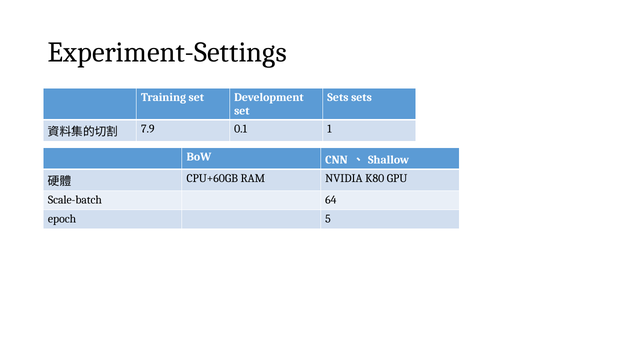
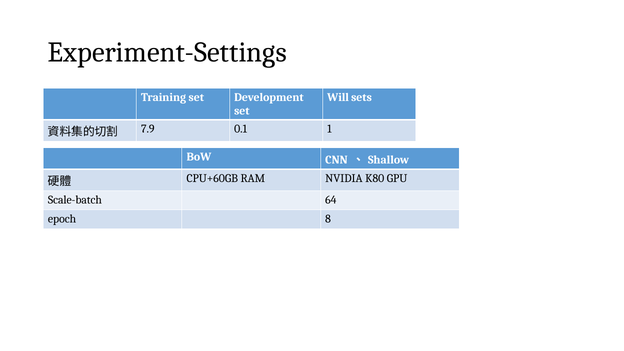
Sets at (338, 97): Sets -> Will
5: 5 -> 8
